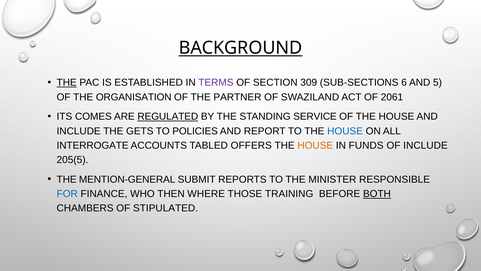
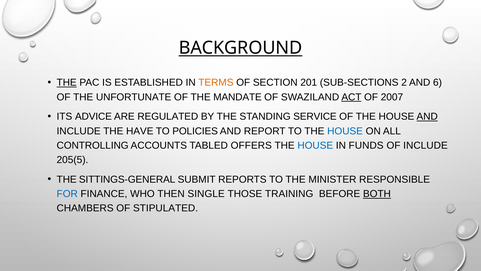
TERMS colour: purple -> orange
309: 309 -> 201
6: 6 -> 2
5: 5 -> 6
ORGANISATION: ORGANISATION -> UNFORTUNATE
PARTNER: PARTNER -> MANDATE
ACT underline: none -> present
2061: 2061 -> 2007
COMES: COMES -> ADVICE
REGULATED underline: present -> none
AND at (427, 116) underline: none -> present
GETS: GETS -> HAVE
INTERROGATE: INTERROGATE -> CONTROLLING
HOUSE at (315, 145) colour: orange -> blue
MENTION-GENERAL: MENTION-GENERAL -> SITTINGS-GENERAL
WHERE: WHERE -> SINGLE
